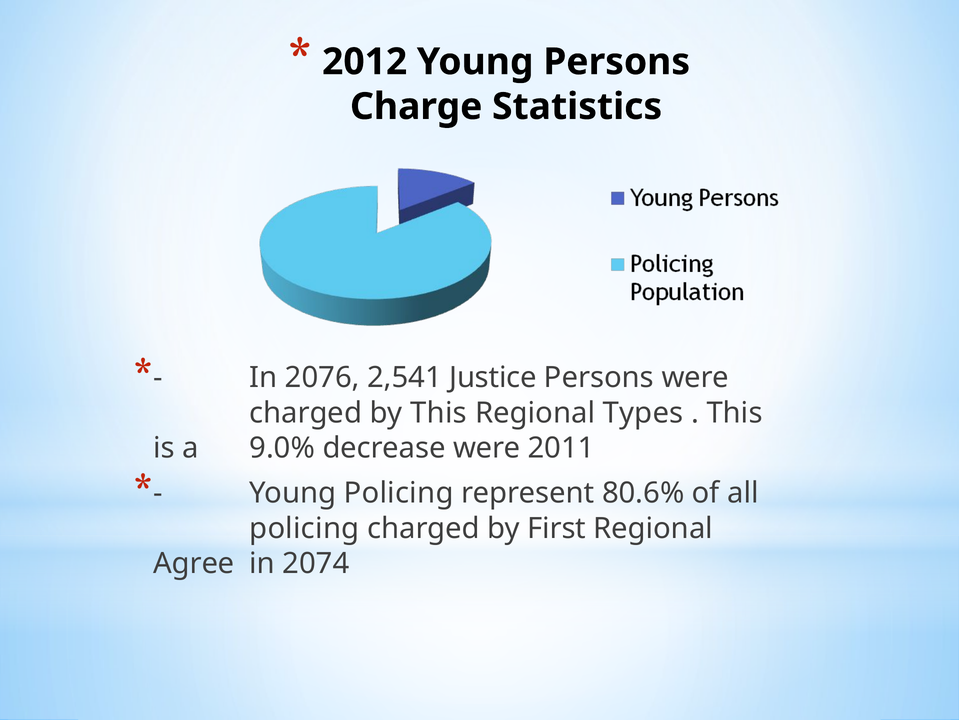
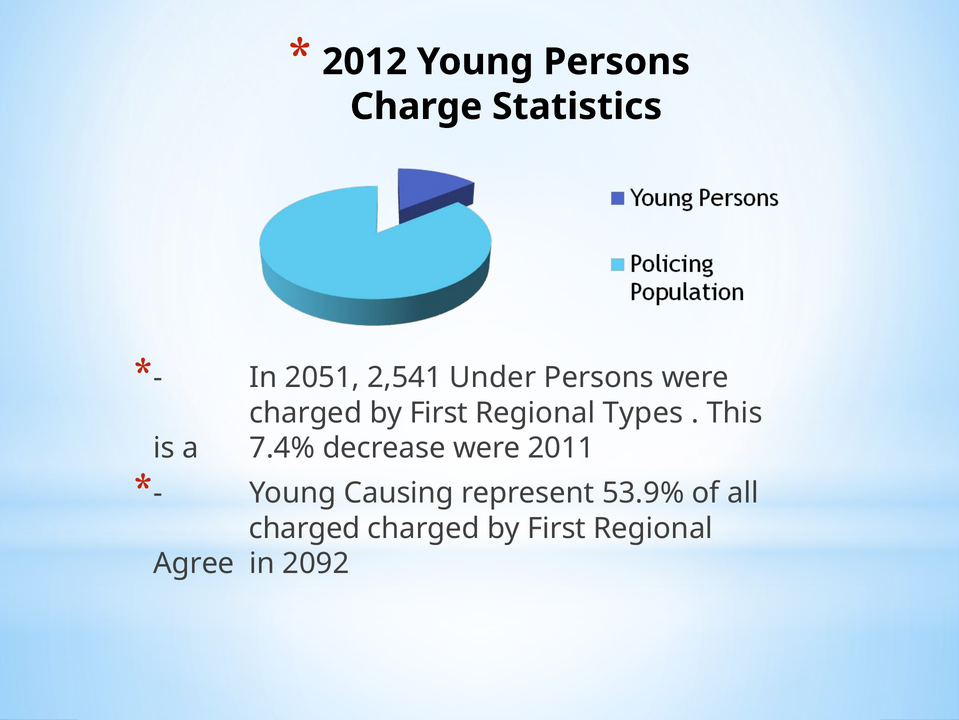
2076: 2076 -> 2051
Justice: Justice -> Under
This at (438, 412): This -> First
9.0%: 9.0% -> 7.4%
Young Policing: Policing -> Causing
80.6%: 80.6% -> 53.9%
policing at (304, 528): policing -> charged
2074: 2074 -> 2092
